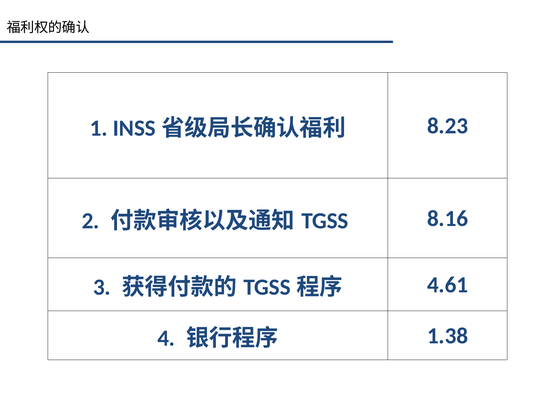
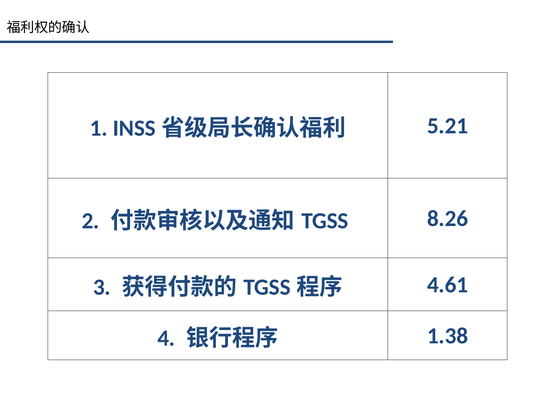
8.23: 8.23 -> 5.21
8.16: 8.16 -> 8.26
